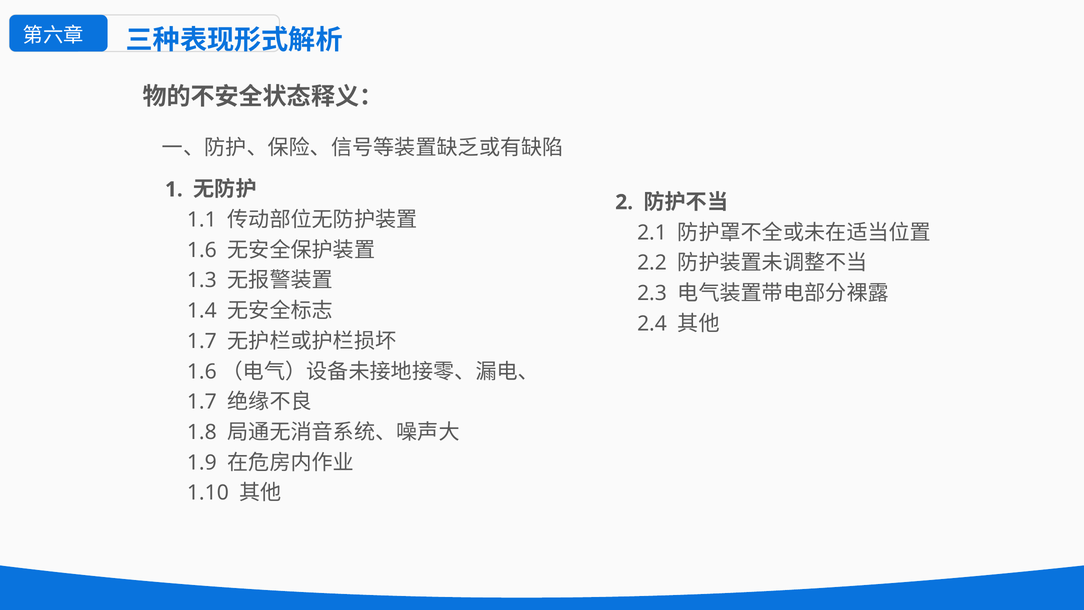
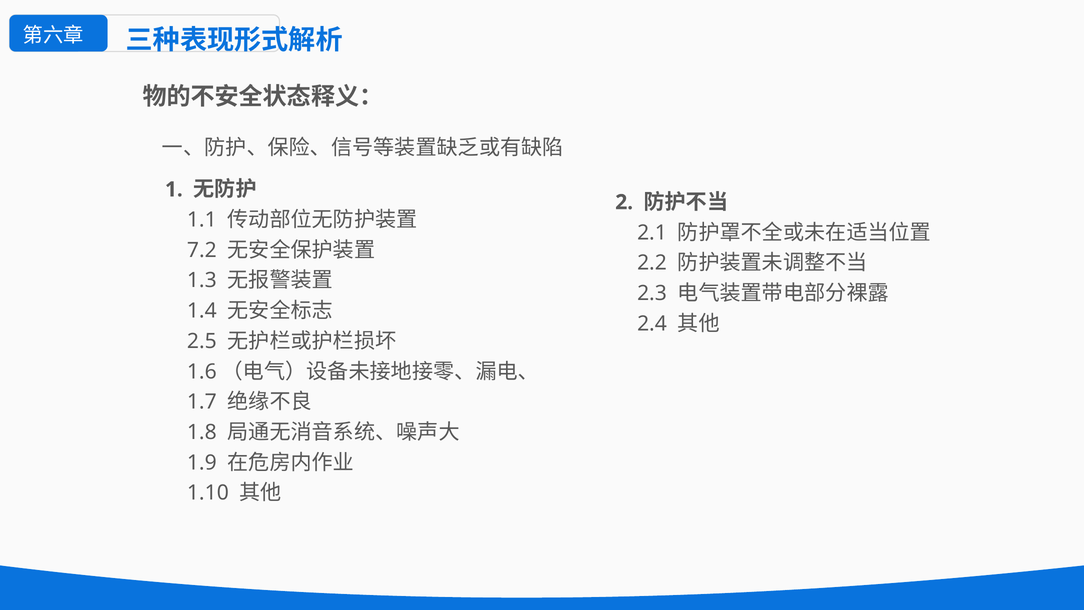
1.6: 1.6 -> 7.2
1.7 at (202, 341): 1.7 -> 2.5
